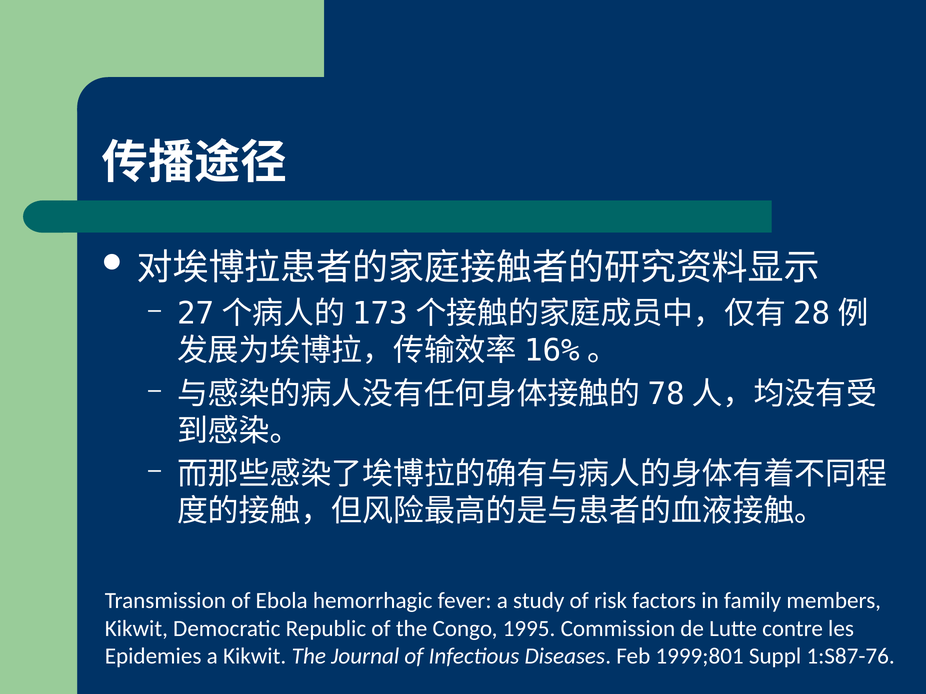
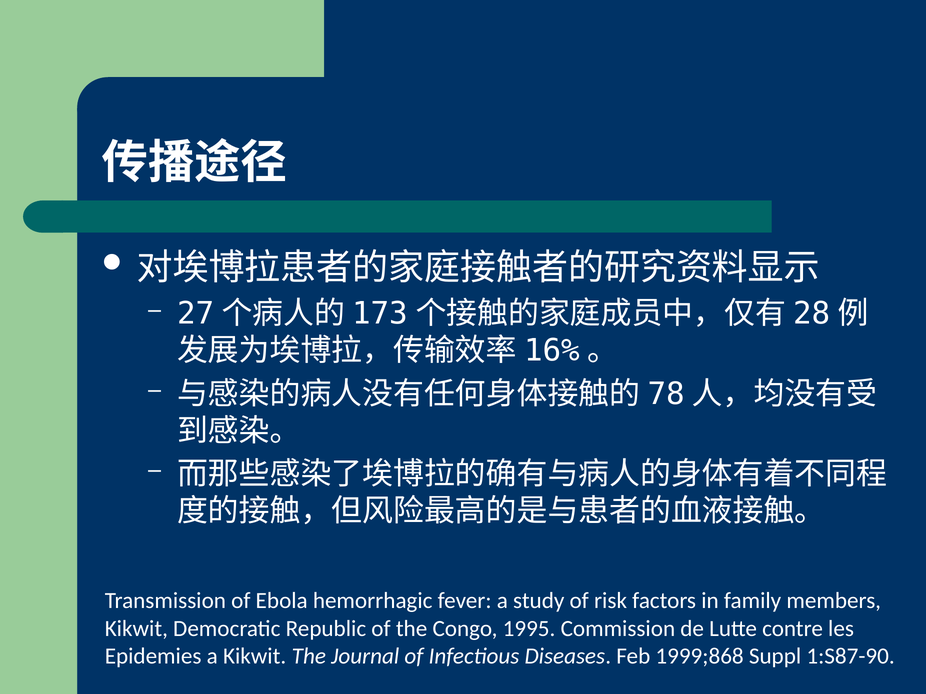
1999;801: 1999;801 -> 1999;868
1:S87-76: 1:S87-76 -> 1:S87-90
